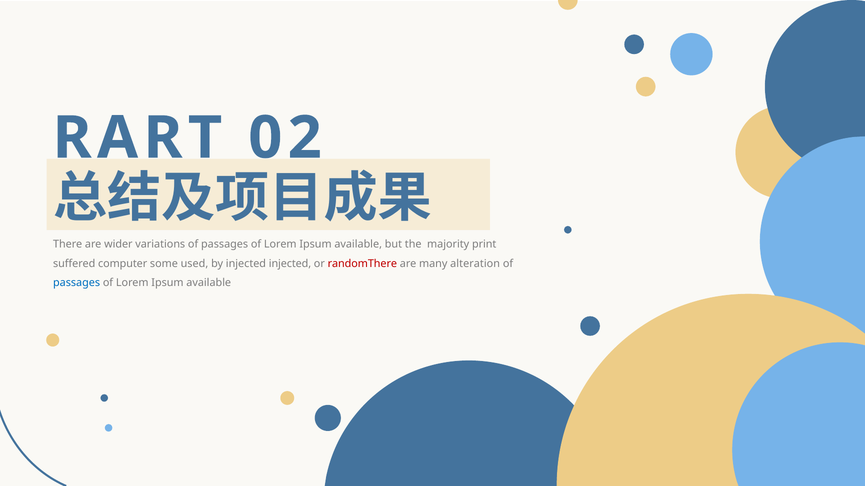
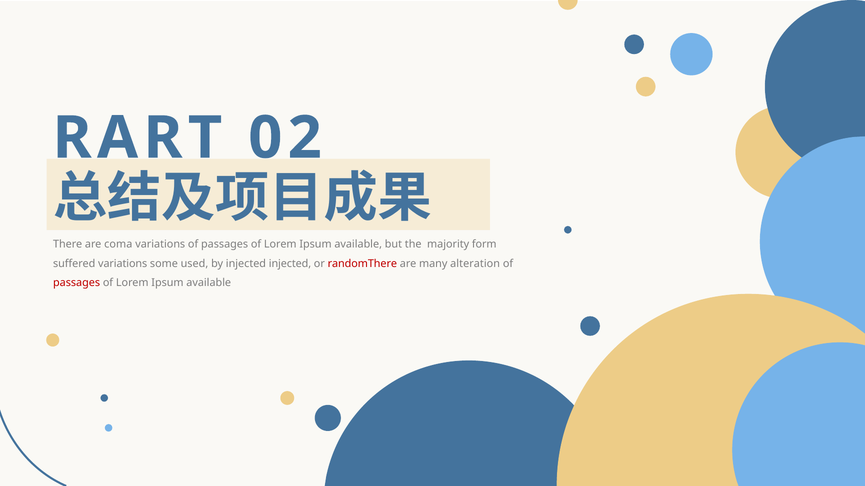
wider: wider -> coma
print: print -> form
suffered computer: computer -> variations
passages at (77, 283) colour: blue -> red
